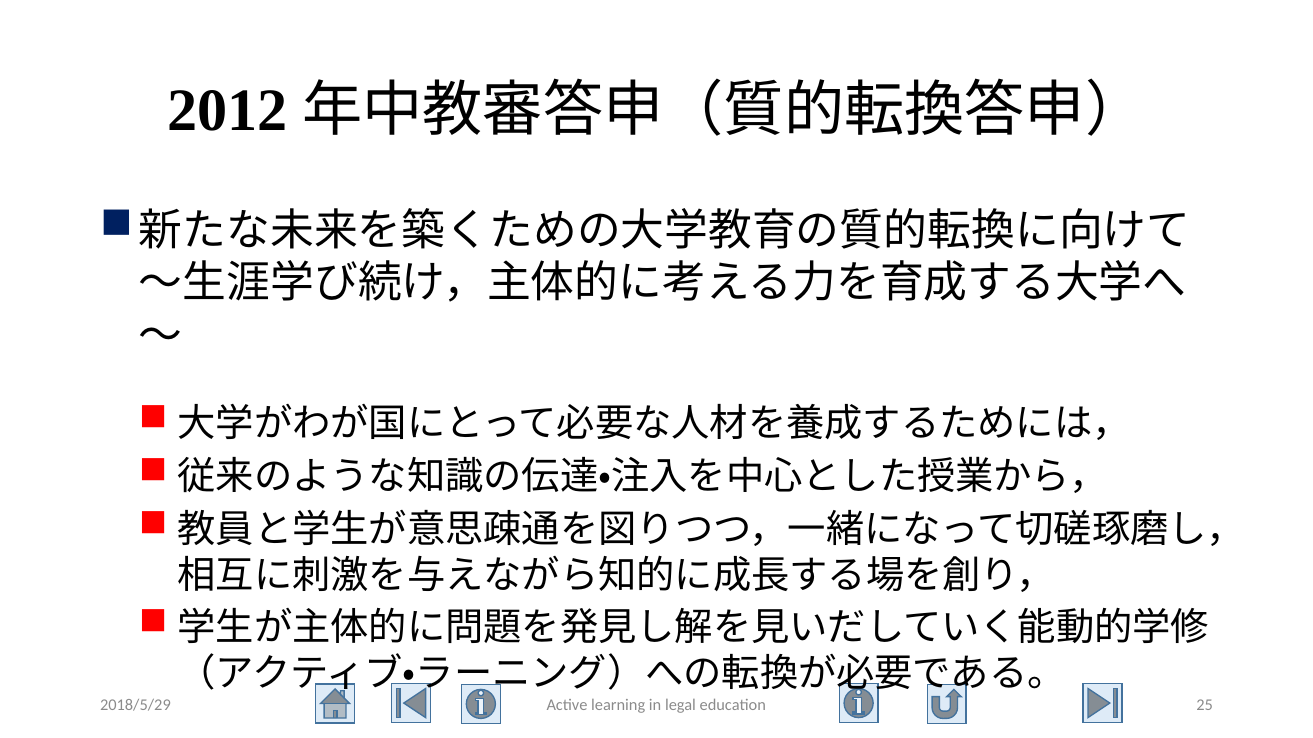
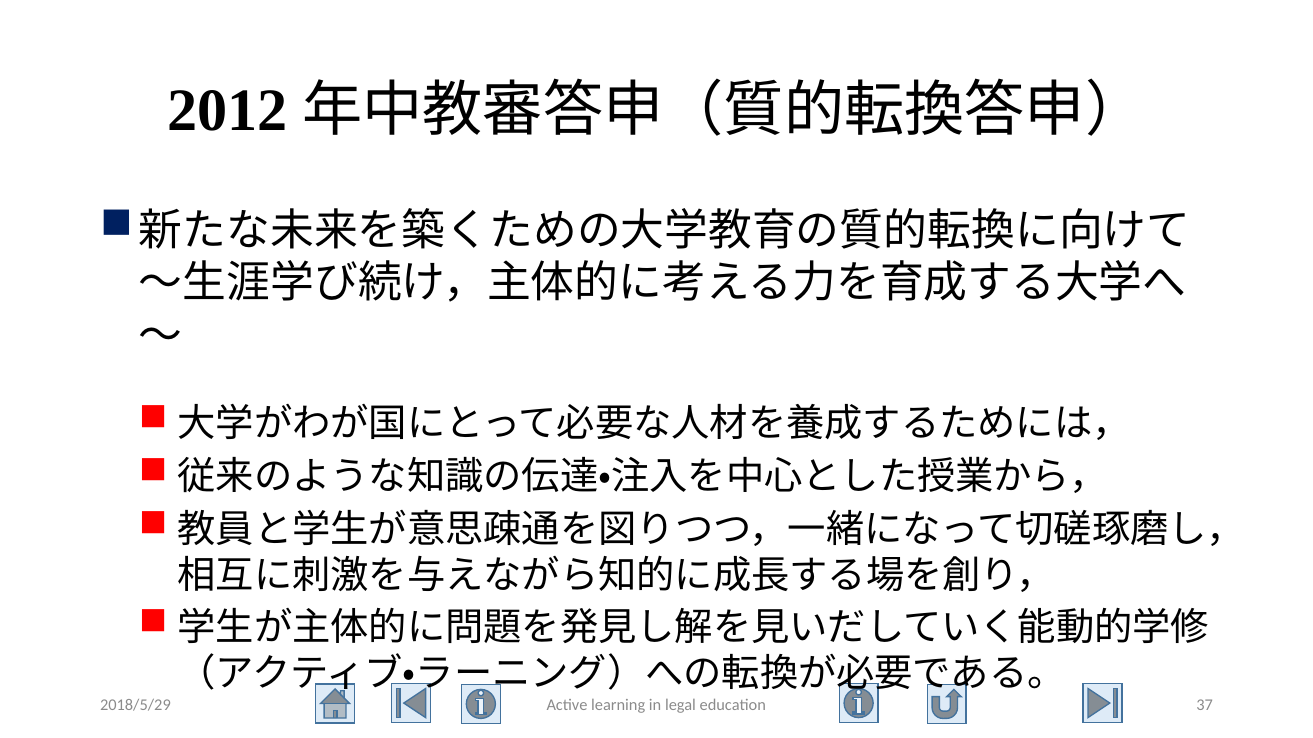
25: 25 -> 37
